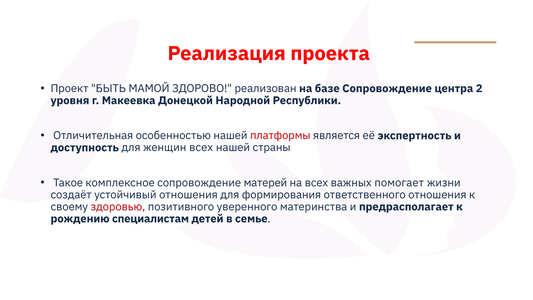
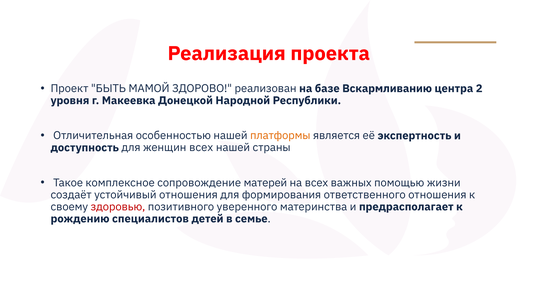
базе Сопровождение: Сопровождение -> Вскармливанию
платформы colour: red -> orange
помогает: помогает -> помощью
специалистам: специалистам -> специалистов
